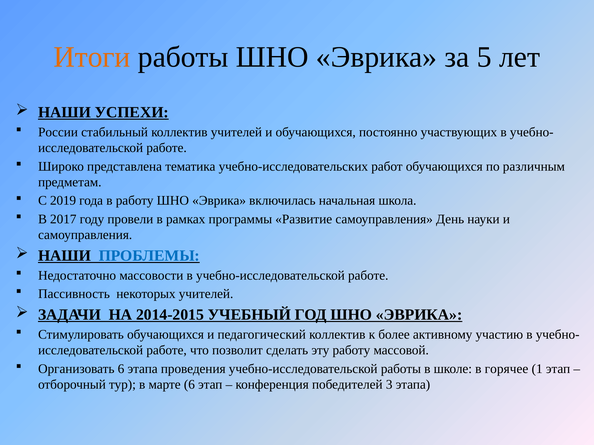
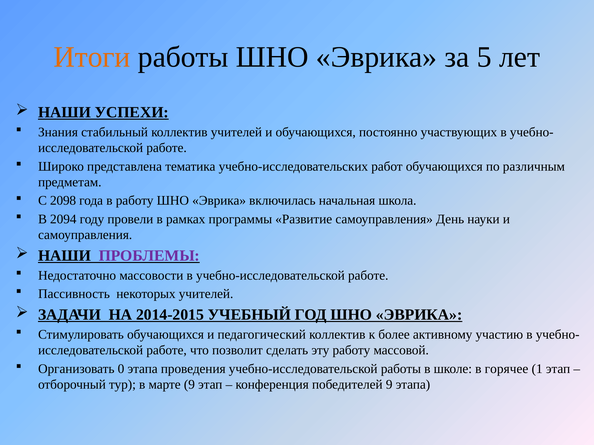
России: России -> Знания
2019: 2019 -> 2098
2017: 2017 -> 2094
ПРОБЛЕМЫ colour: blue -> purple
Организовать 6: 6 -> 0
марте 6: 6 -> 9
победителей 3: 3 -> 9
